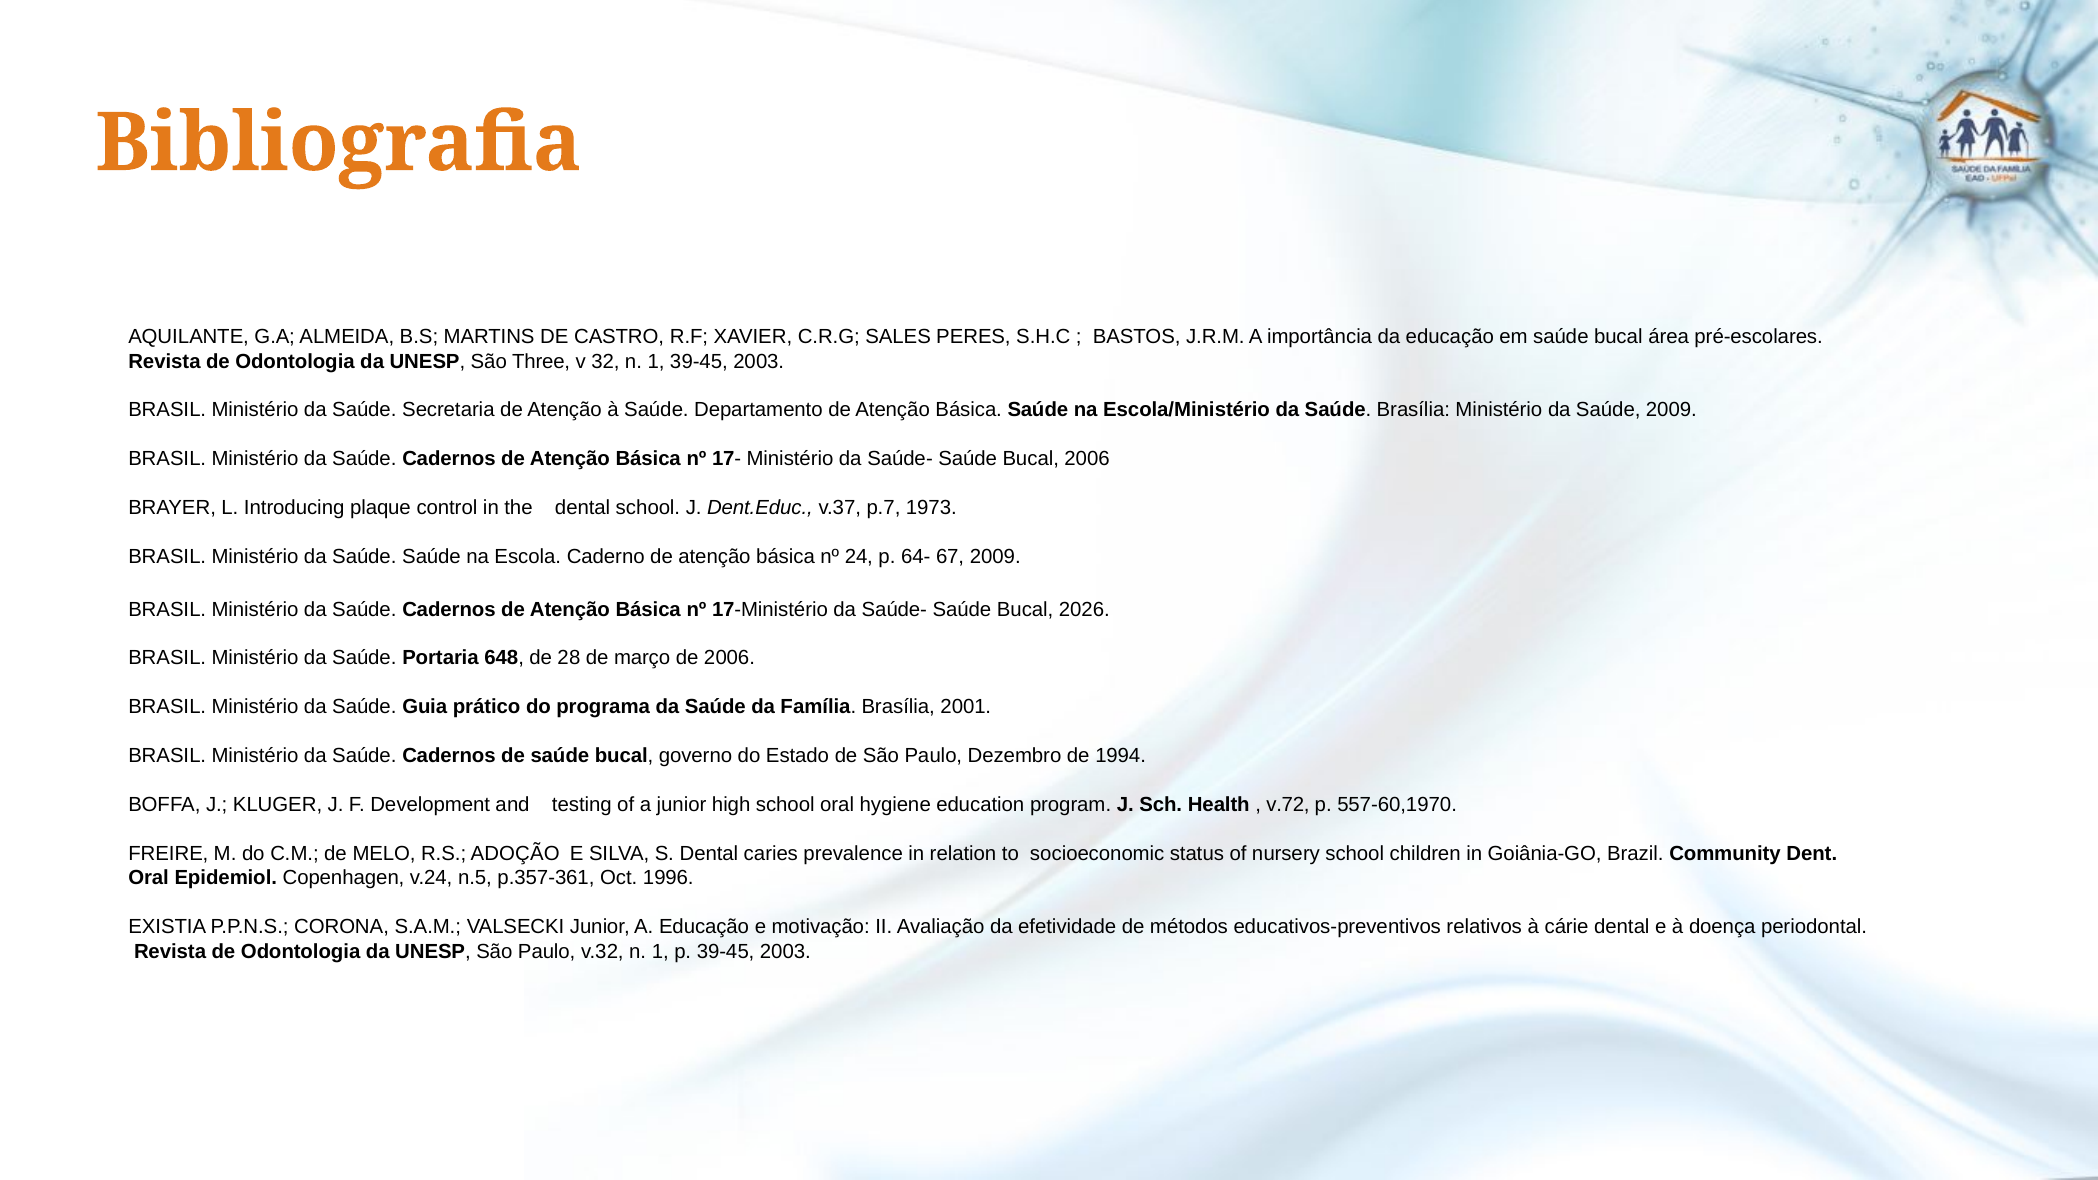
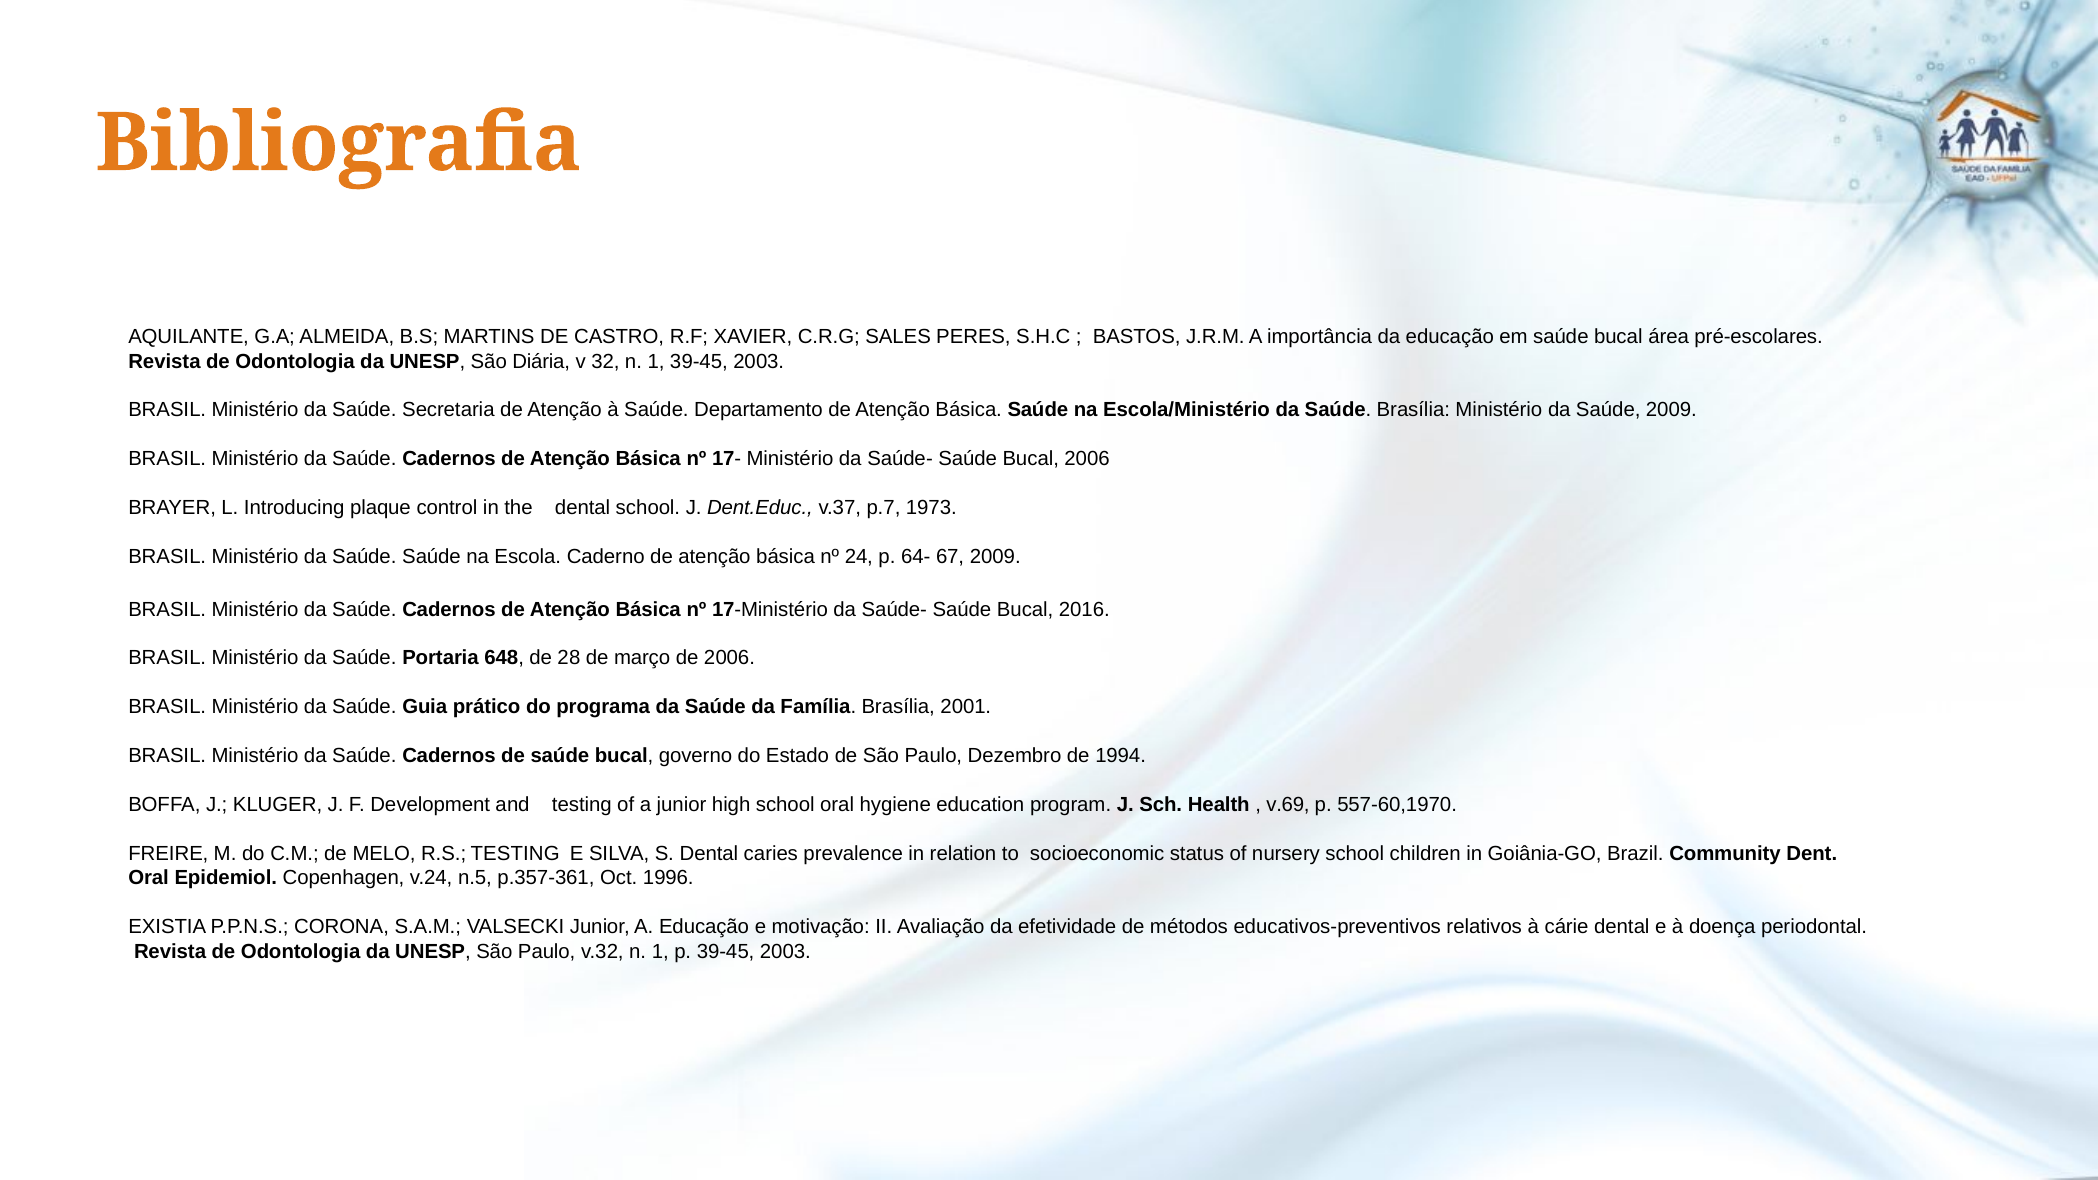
Three: Three -> Diária
2026: 2026 -> 2016
v.72: v.72 -> v.69
R.S ADOÇÃO: ADOÇÃO -> TESTING
